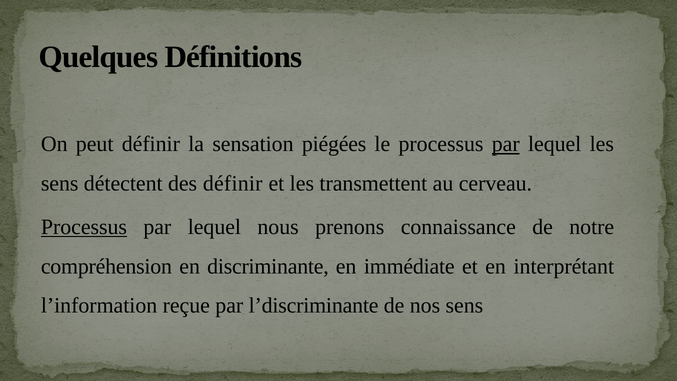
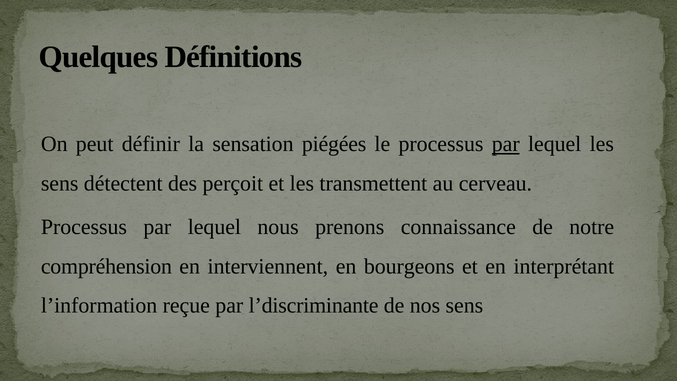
des définir: définir -> perçoit
Processus at (84, 227) underline: present -> none
discriminante: discriminante -> interviennent
immédiate: immédiate -> bourgeons
